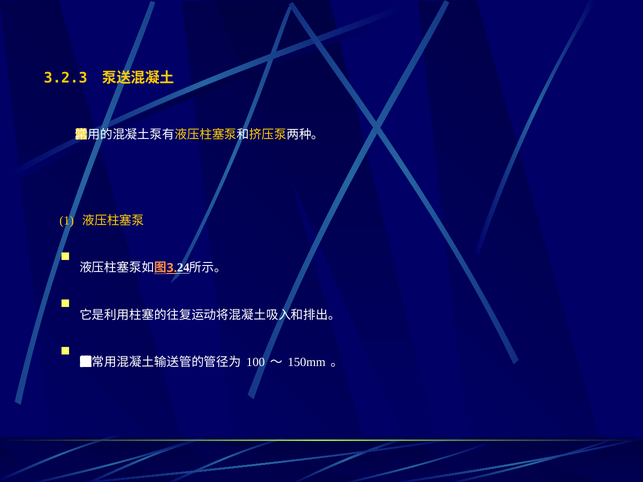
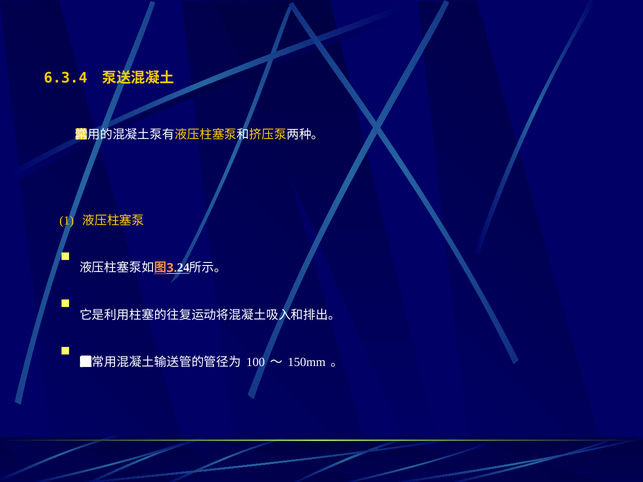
3.2.3: 3.2.3 -> 6.3.4
